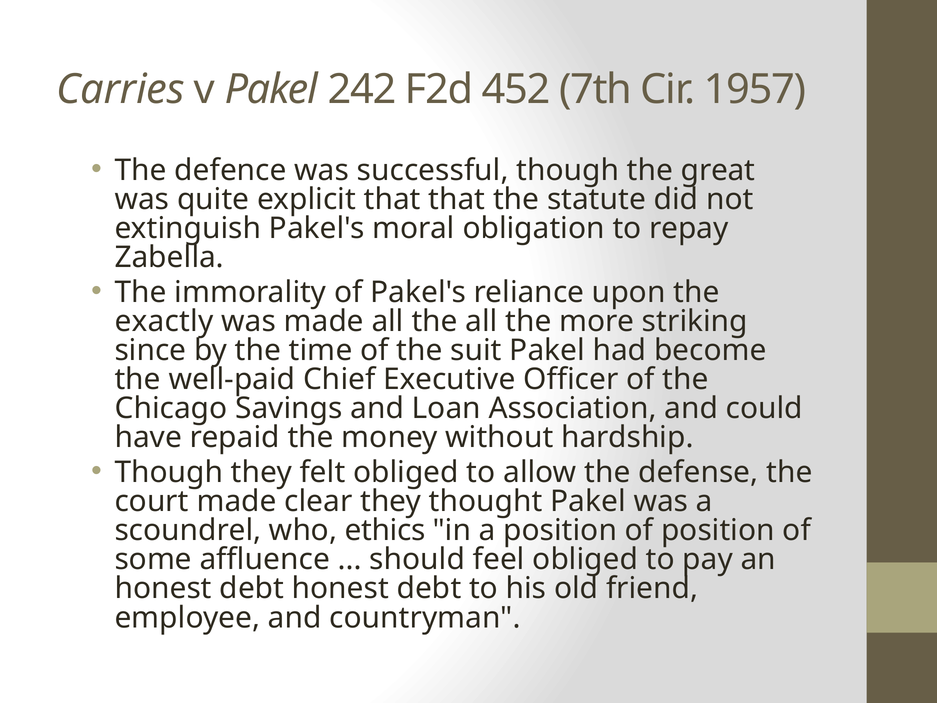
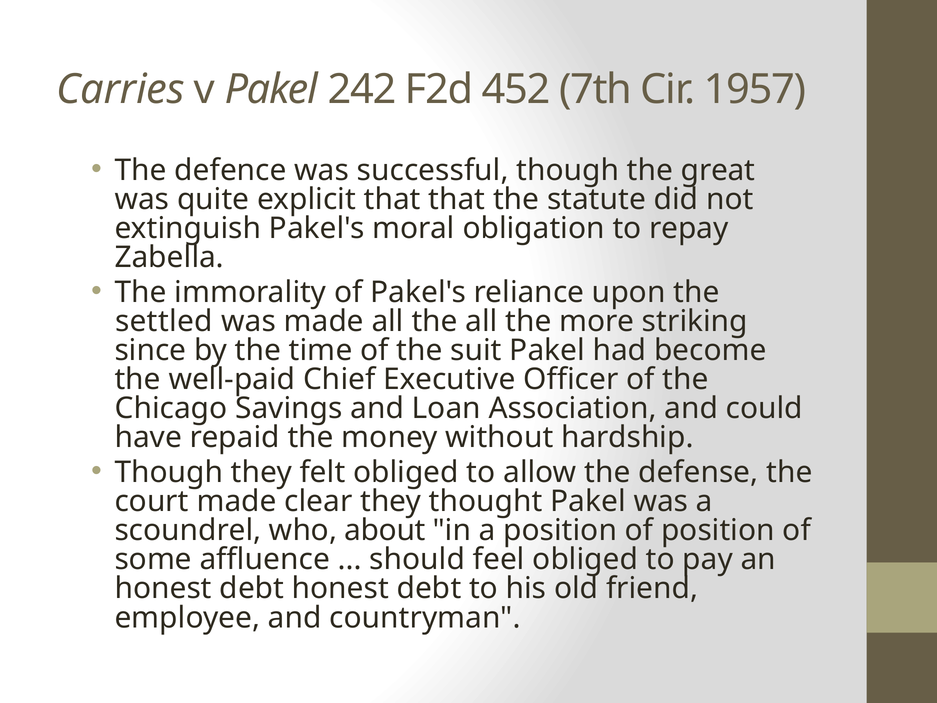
exactly: exactly -> settled
ethics: ethics -> about
